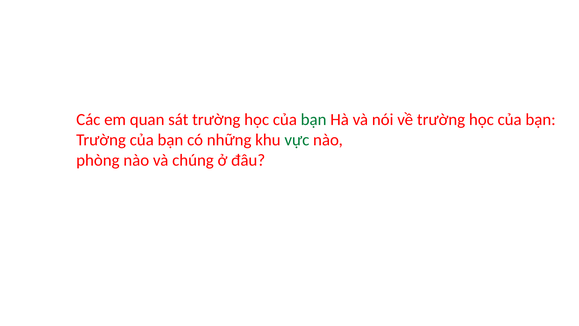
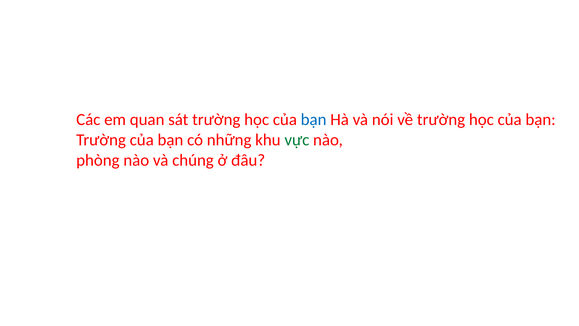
bạn at (314, 120) colour: green -> blue
